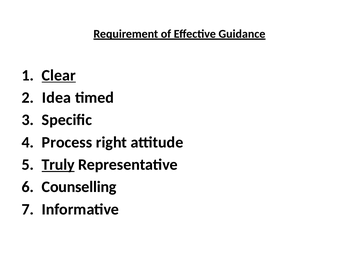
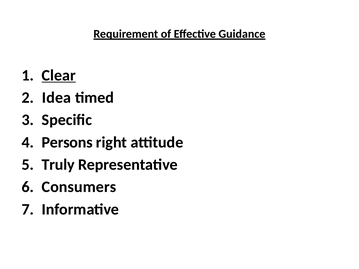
Process: Process -> Persons
Truly underline: present -> none
Counselling: Counselling -> Consumers
